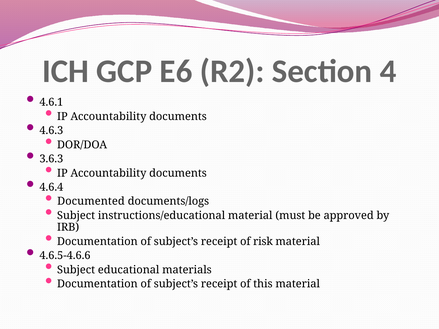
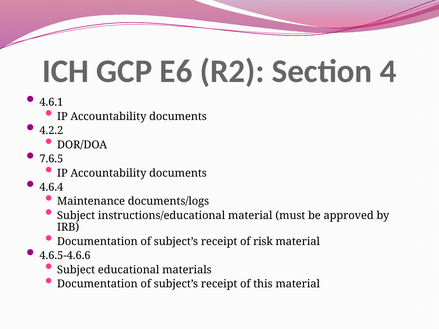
4.6.3: 4.6.3 -> 4.2.2
3.6.3: 3.6.3 -> 7.6.5
Documented: Documented -> Maintenance
